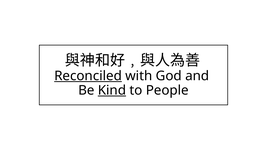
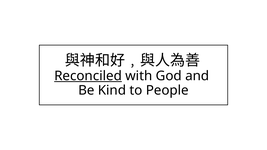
Kind underline: present -> none
